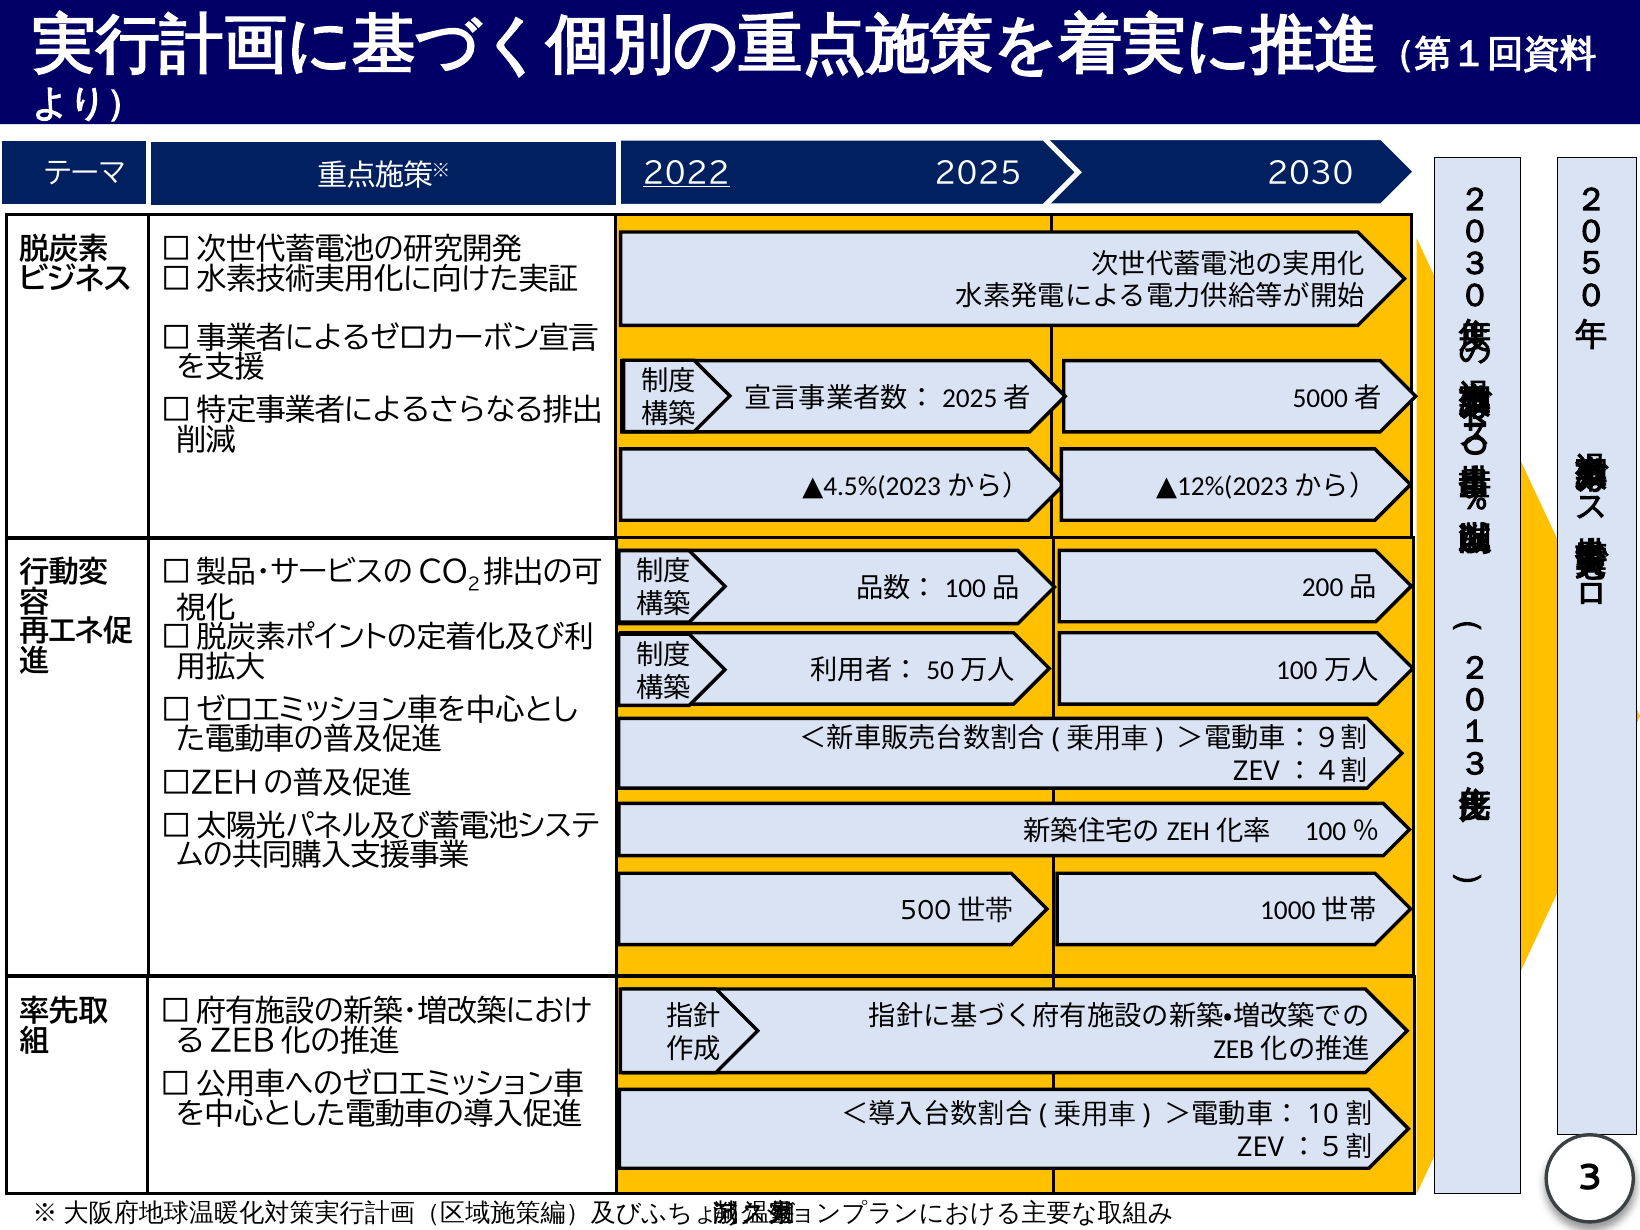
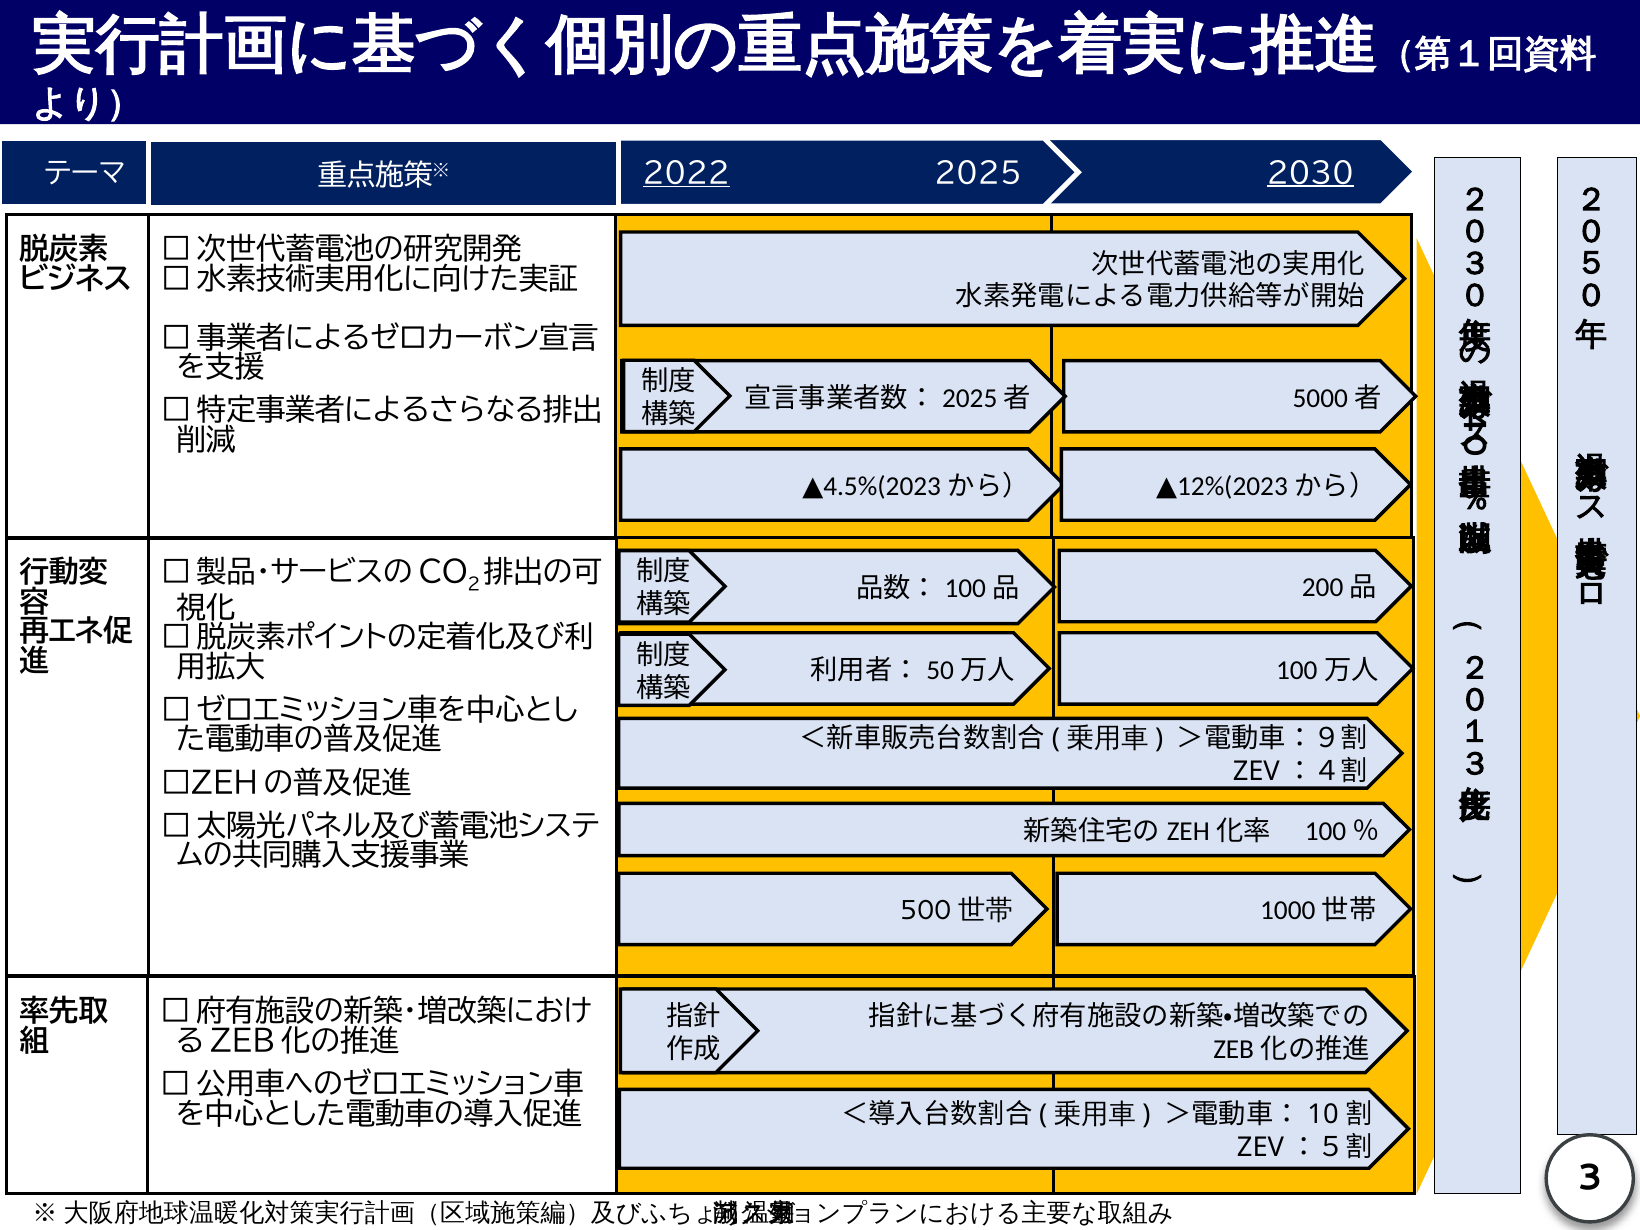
2030 underline: none -> present
